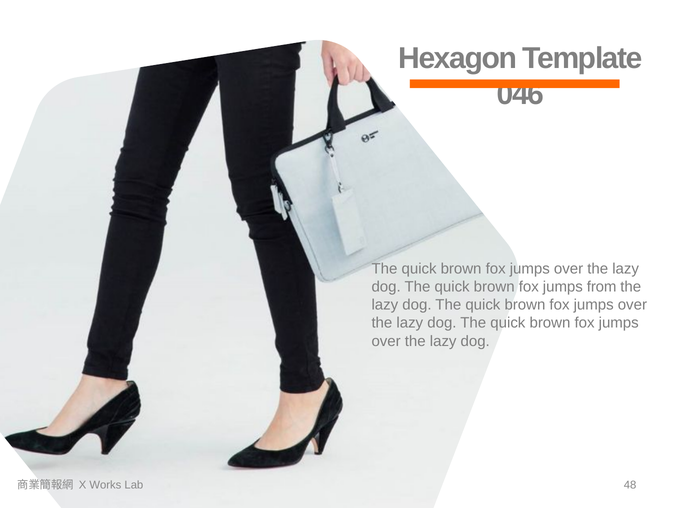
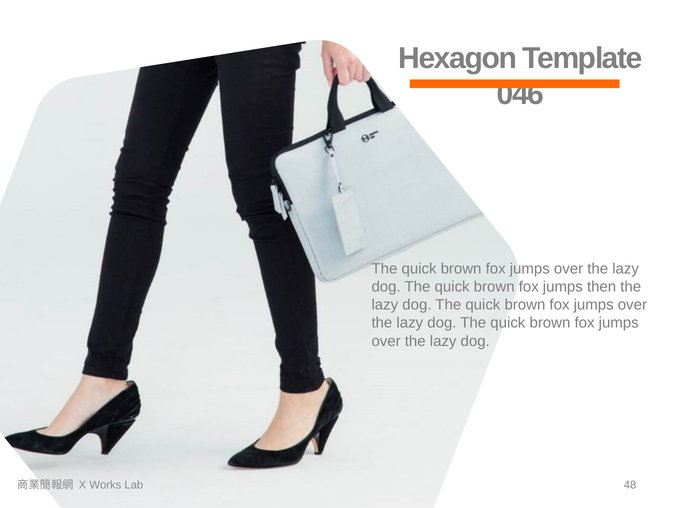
from: from -> then
